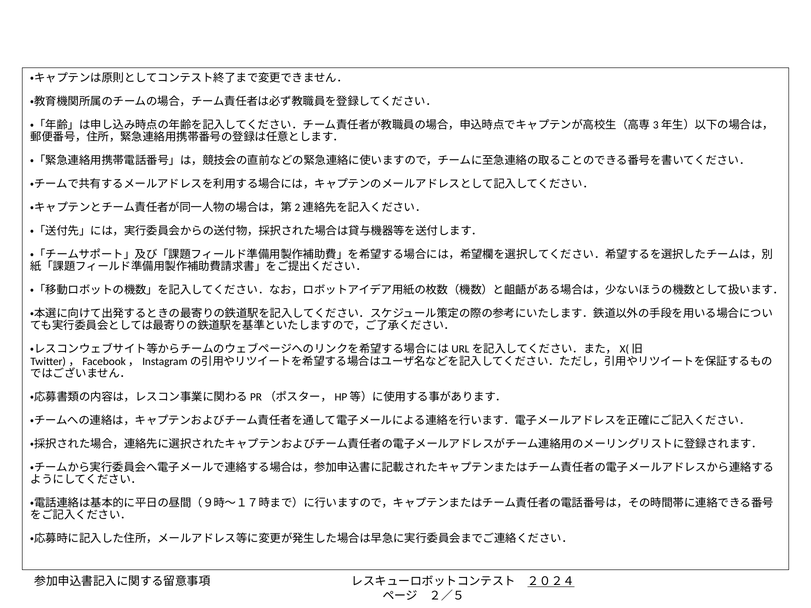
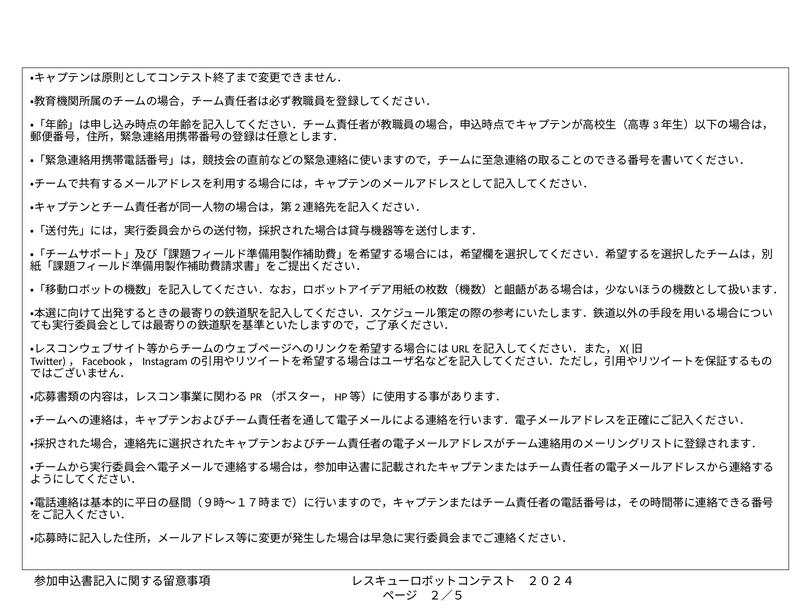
２０２４ underline: present -> none
